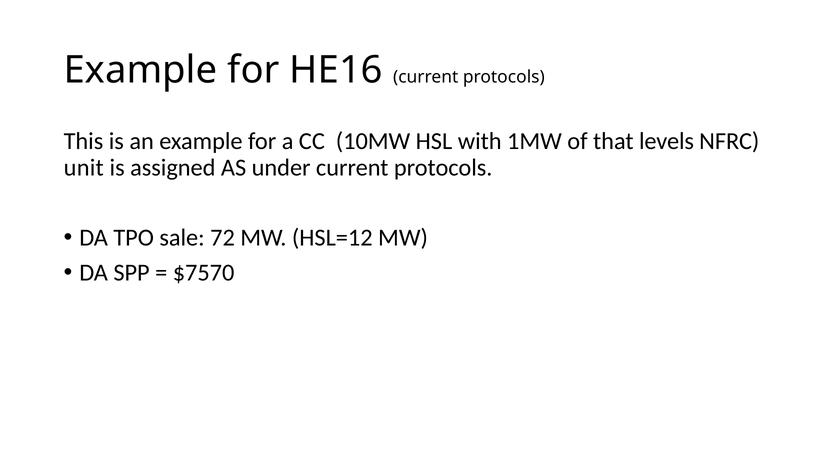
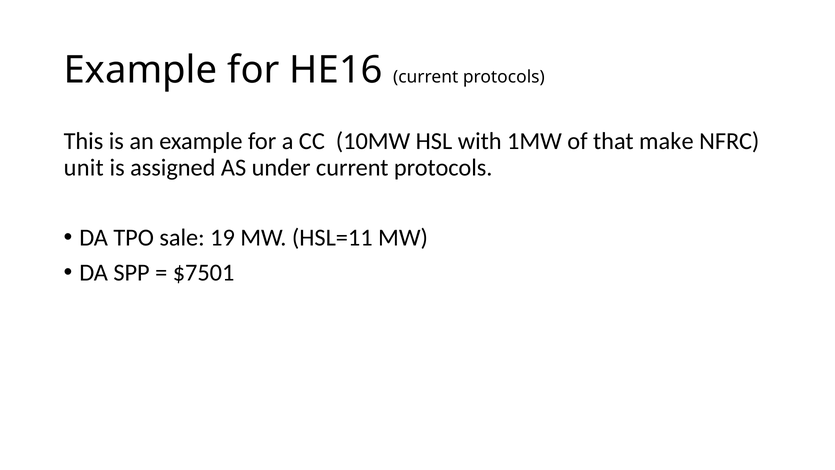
levels: levels -> make
72: 72 -> 19
HSL=12: HSL=12 -> HSL=11
$7570: $7570 -> $7501
